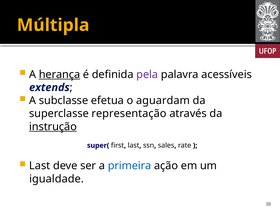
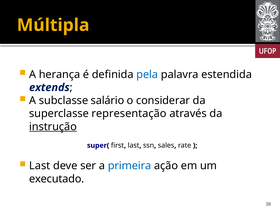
herança underline: present -> none
pela colour: purple -> blue
acessíveis: acessíveis -> estendida
efetua: efetua -> salário
aguardam: aguardam -> considerar
igualdade: igualdade -> executado
